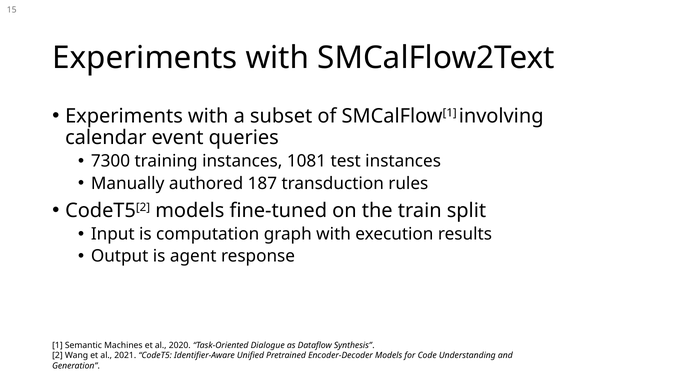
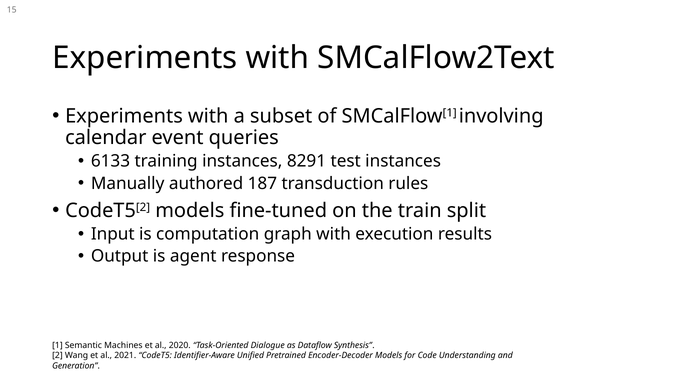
7300: 7300 -> 6133
1081: 1081 -> 8291
